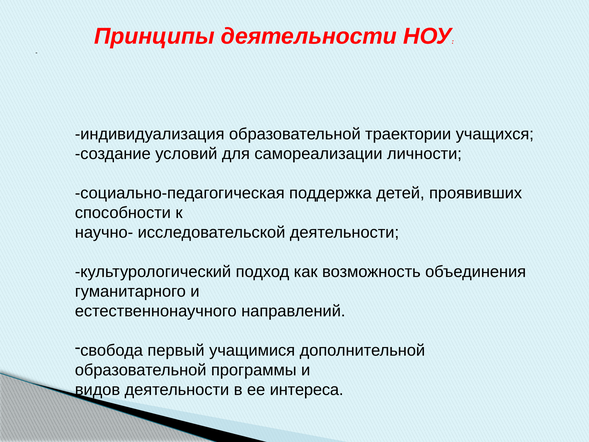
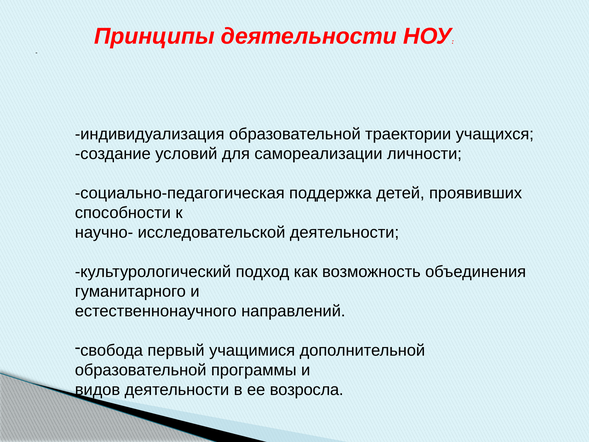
интереса: интереса -> возросла
